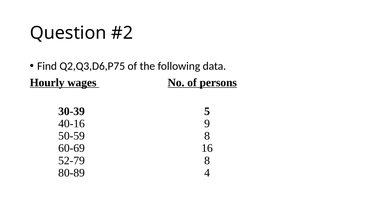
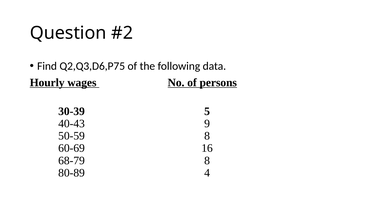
40-16: 40-16 -> 40-43
52-79: 52-79 -> 68-79
